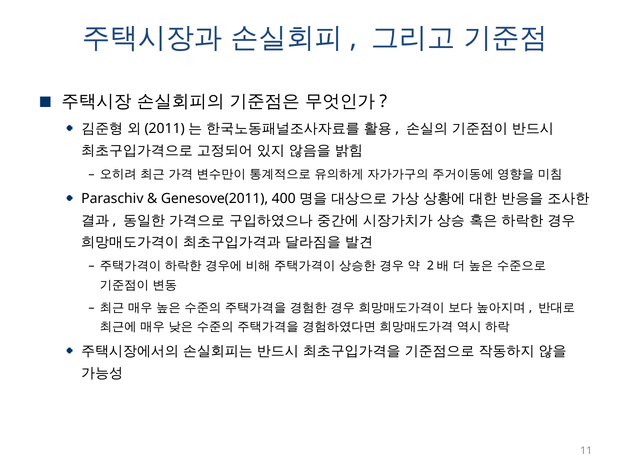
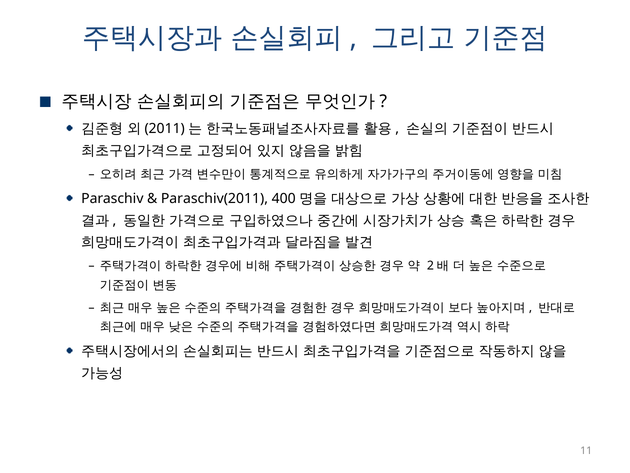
Genesove(2011: Genesove(2011 -> Paraschiv(2011
